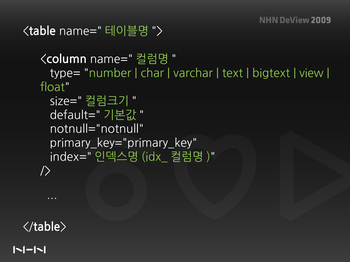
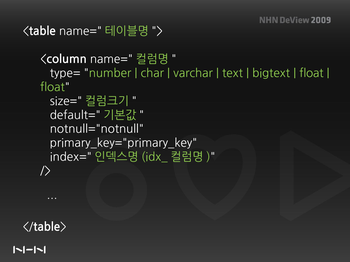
view at (311, 73): view -> float
